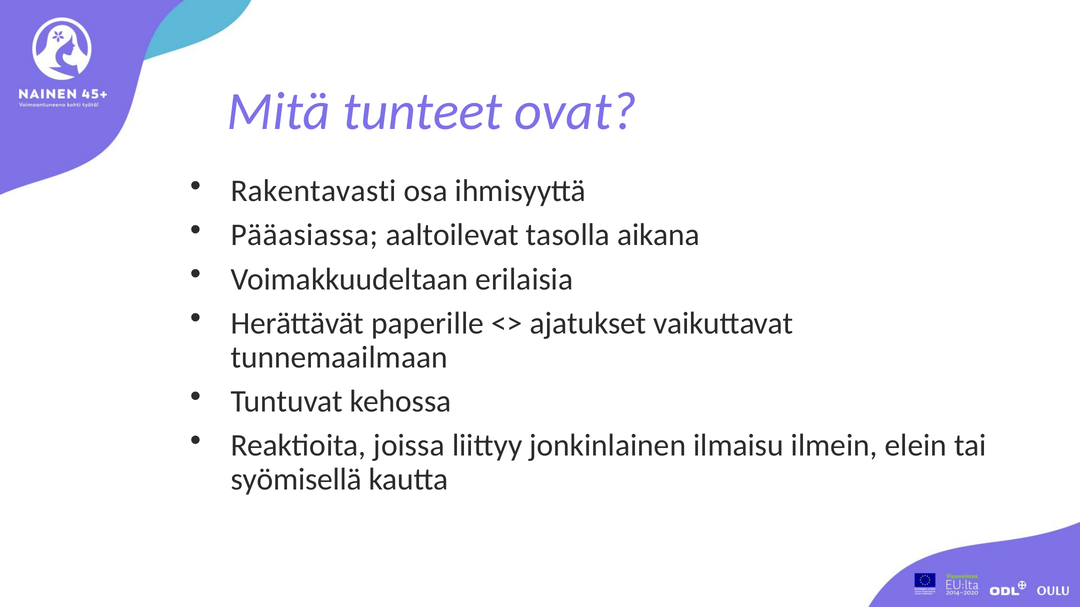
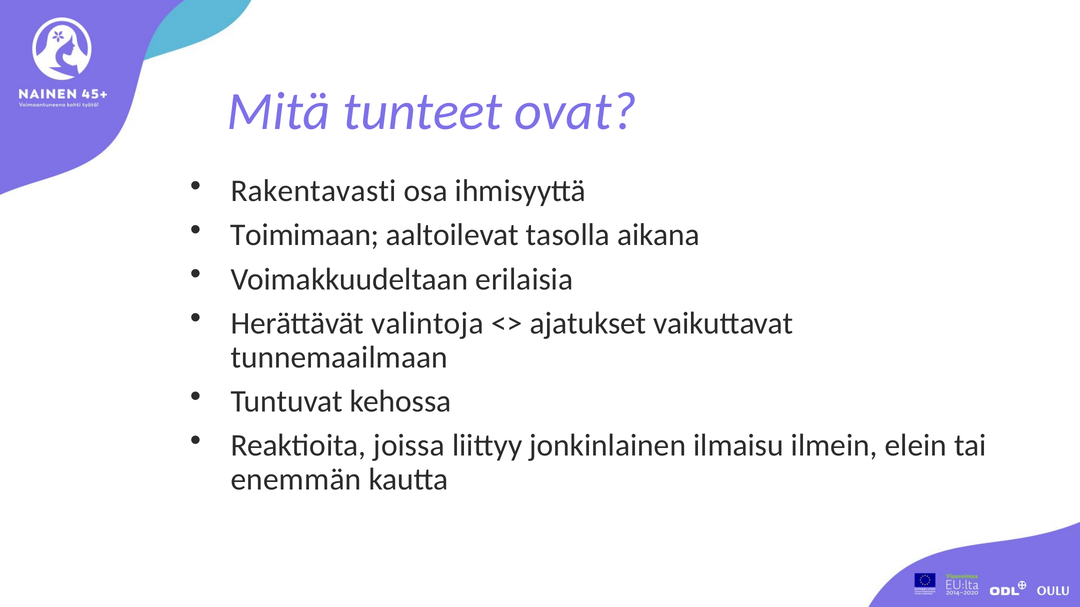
Pääasiassa: Pääasiassa -> Toimimaan
paperille: paperille -> valintoja
syömisellä: syömisellä -> enemmän
